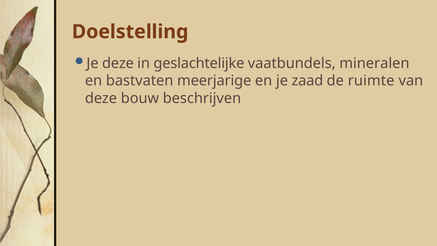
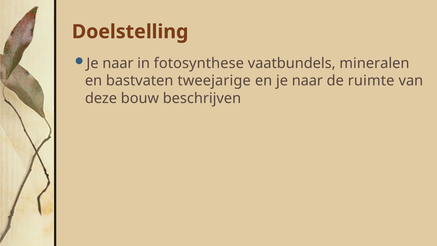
deze at (118, 63): deze -> naar
geslachtelijke: geslachtelijke -> fotosynthese
meerjarige: meerjarige -> tweejarige
en je zaad: zaad -> naar
